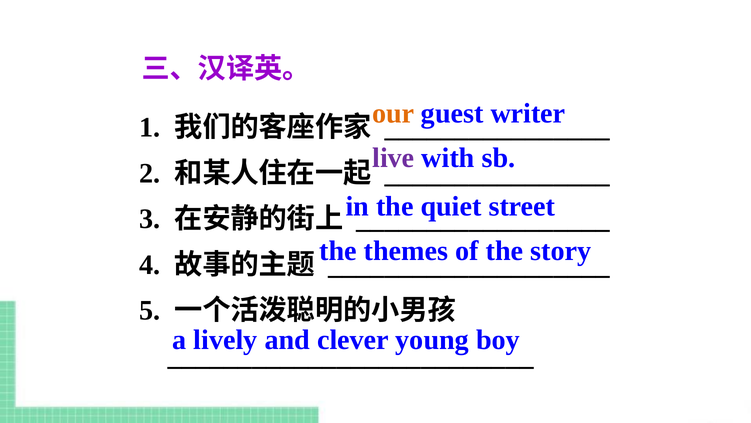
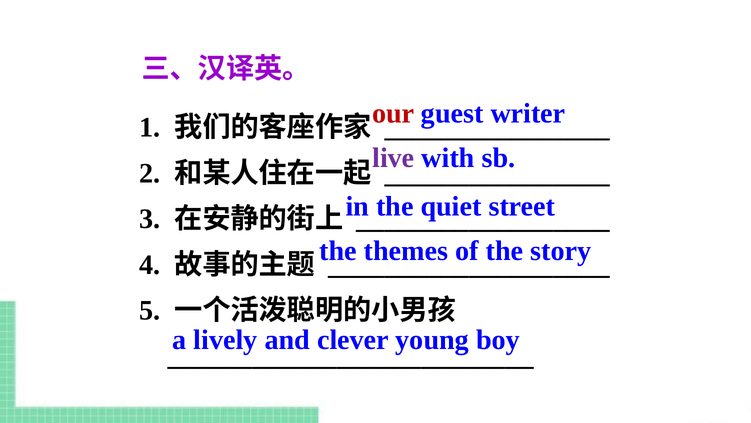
our colour: orange -> red
